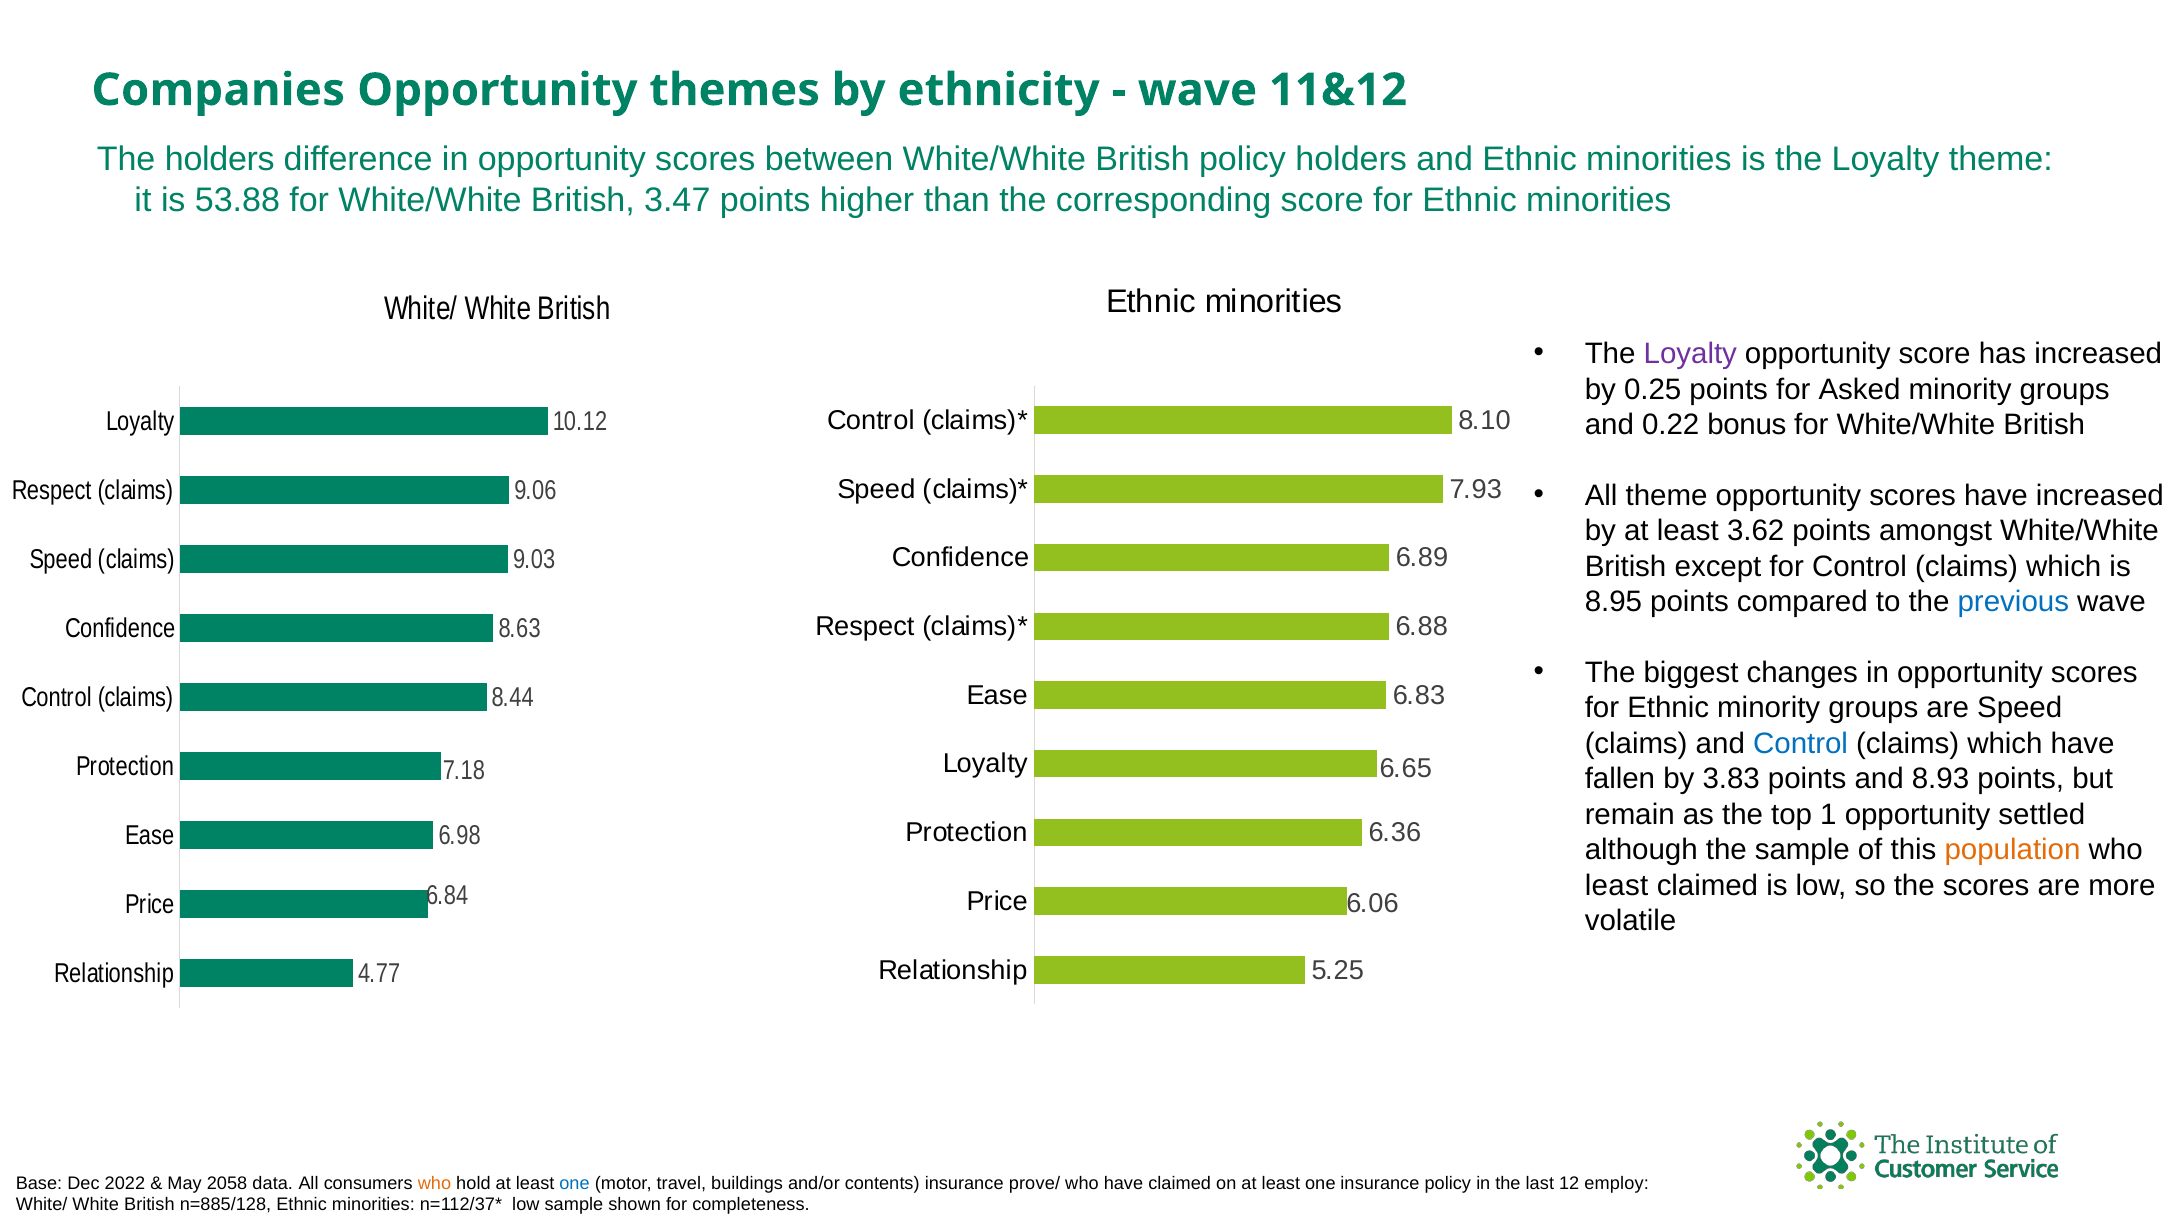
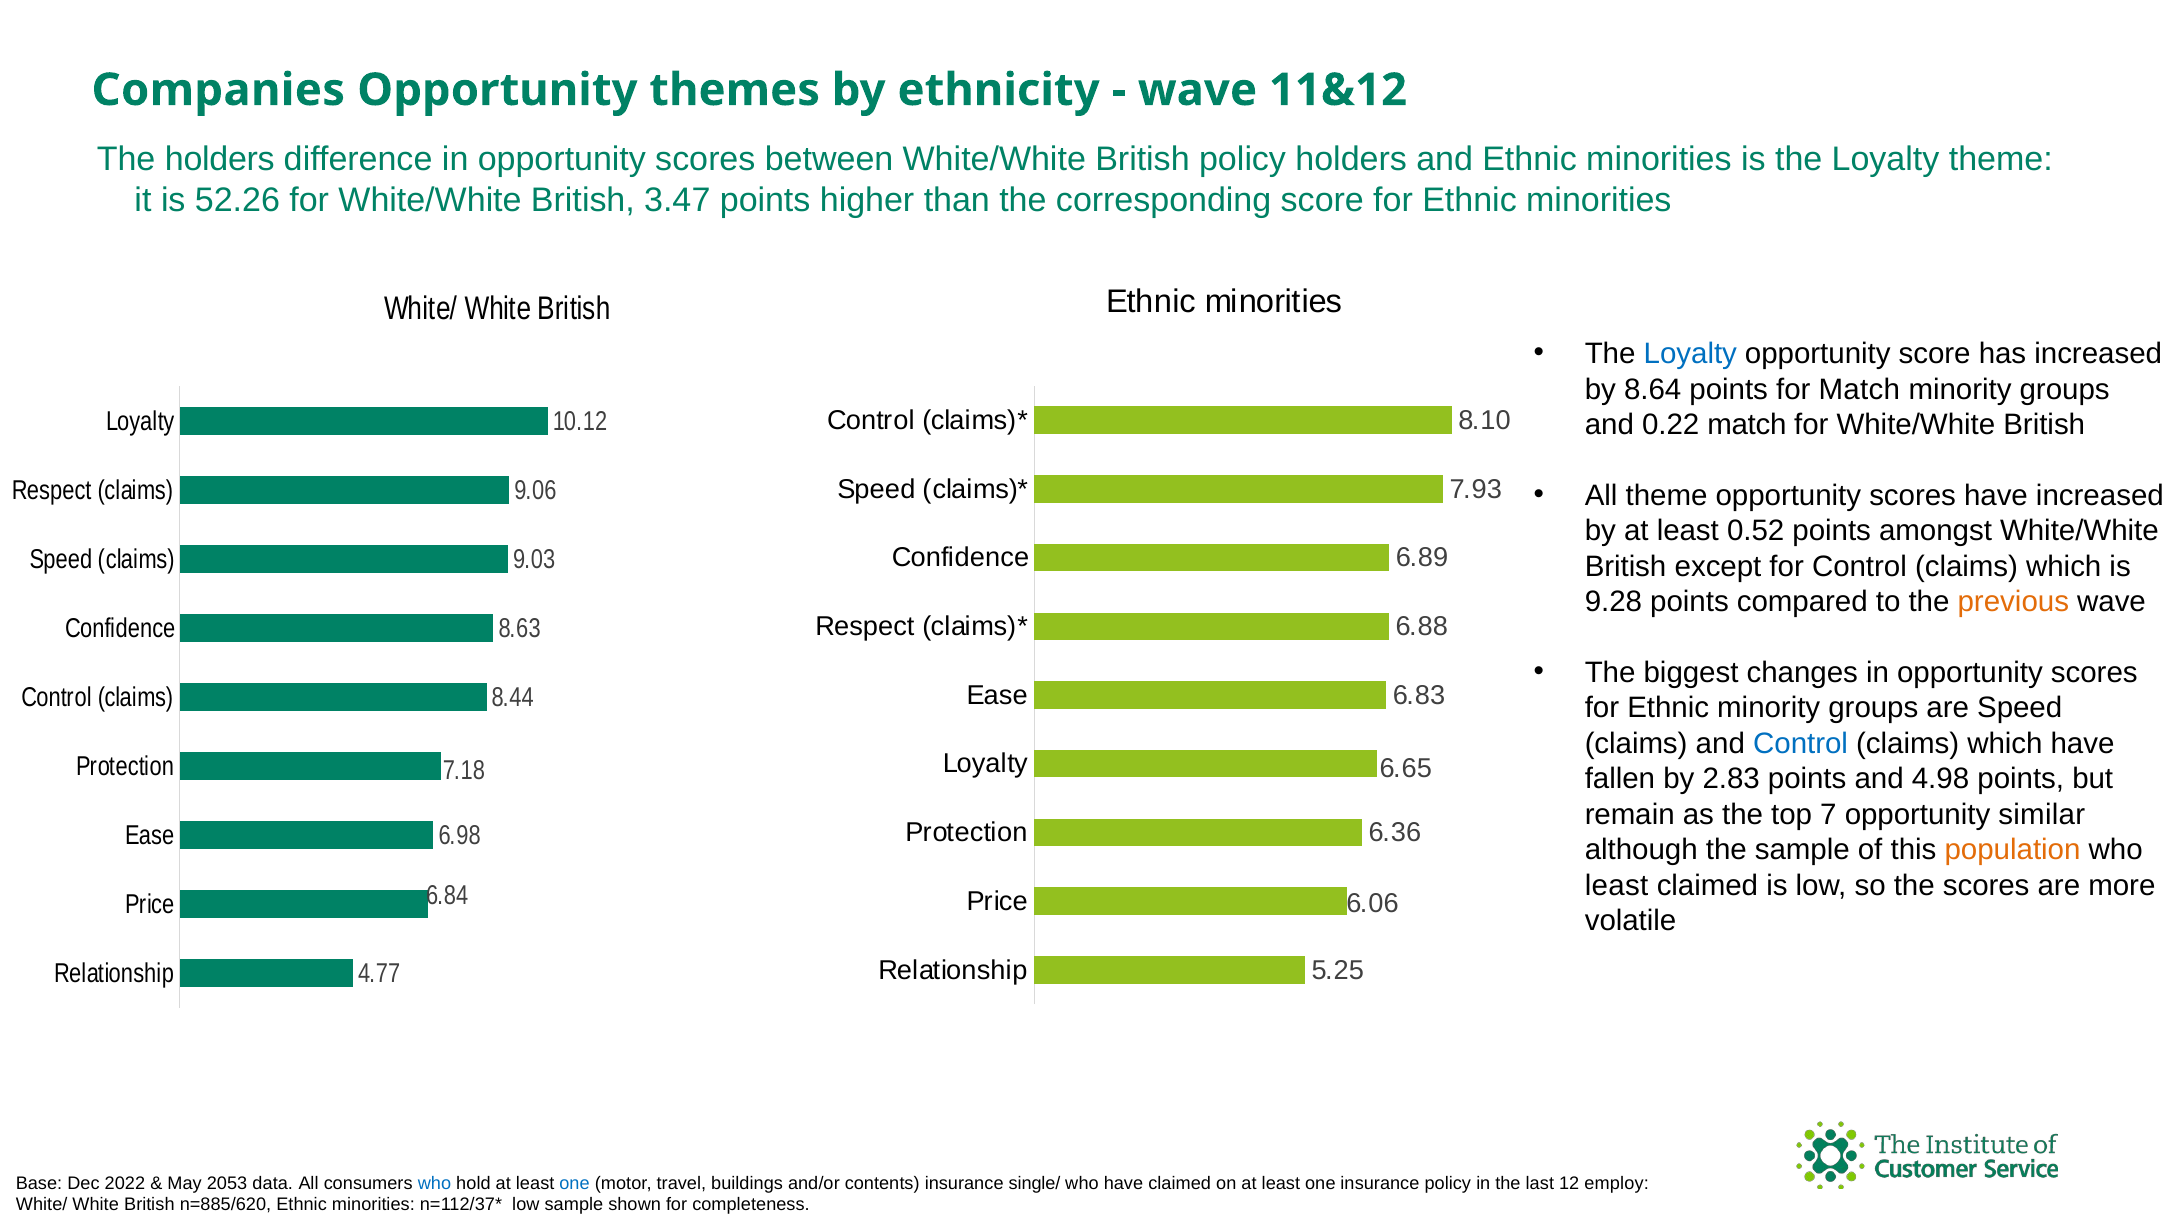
53.88: 53.88 -> 52.26
Loyalty at (1690, 354) colour: purple -> blue
0.25: 0.25 -> 8.64
for Asked: Asked -> Match
0.22 bonus: bonus -> match
3.62: 3.62 -> 0.52
8.95: 8.95 -> 9.28
previous colour: blue -> orange
3.83: 3.83 -> 2.83
8.93: 8.93 -> 4.98
1: 1 -> 7
settled: settled -> similar
2058: 2058 -> 2053
who at (435, 1183) colour: orange -> blue
prove/: prove/ -> single/
n=885/128: n=885/128 -> n=885/620
